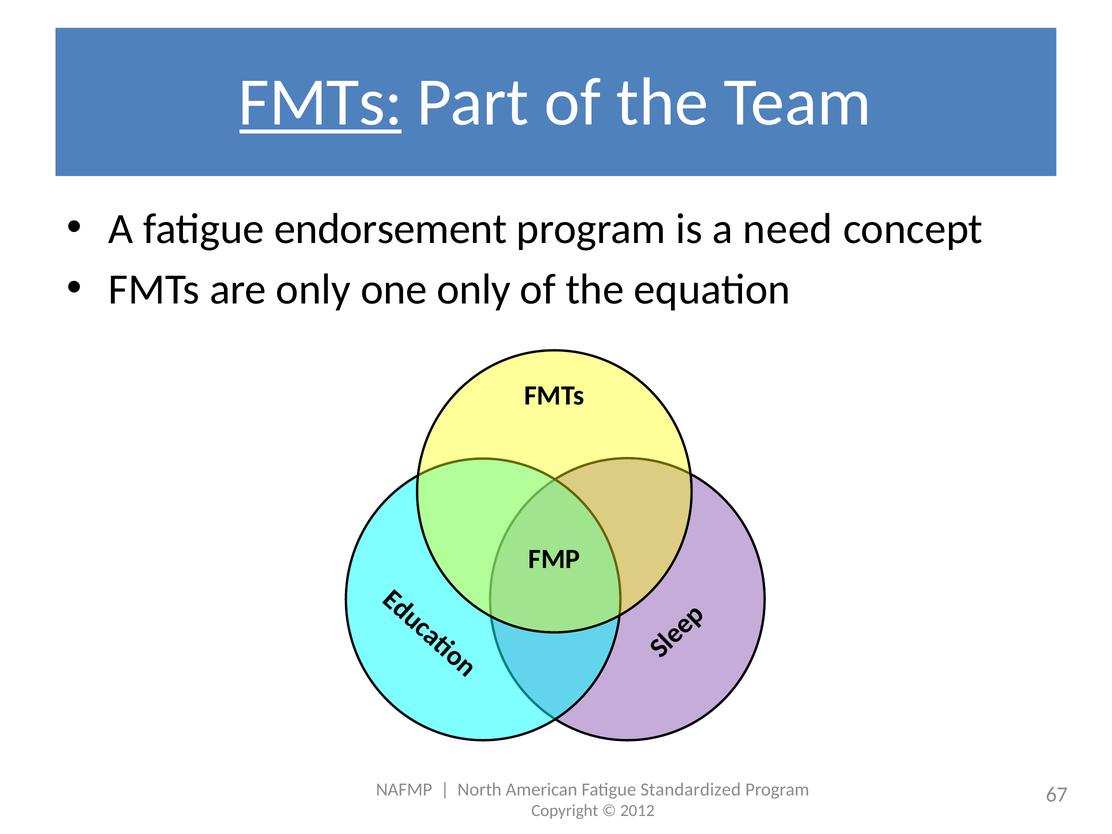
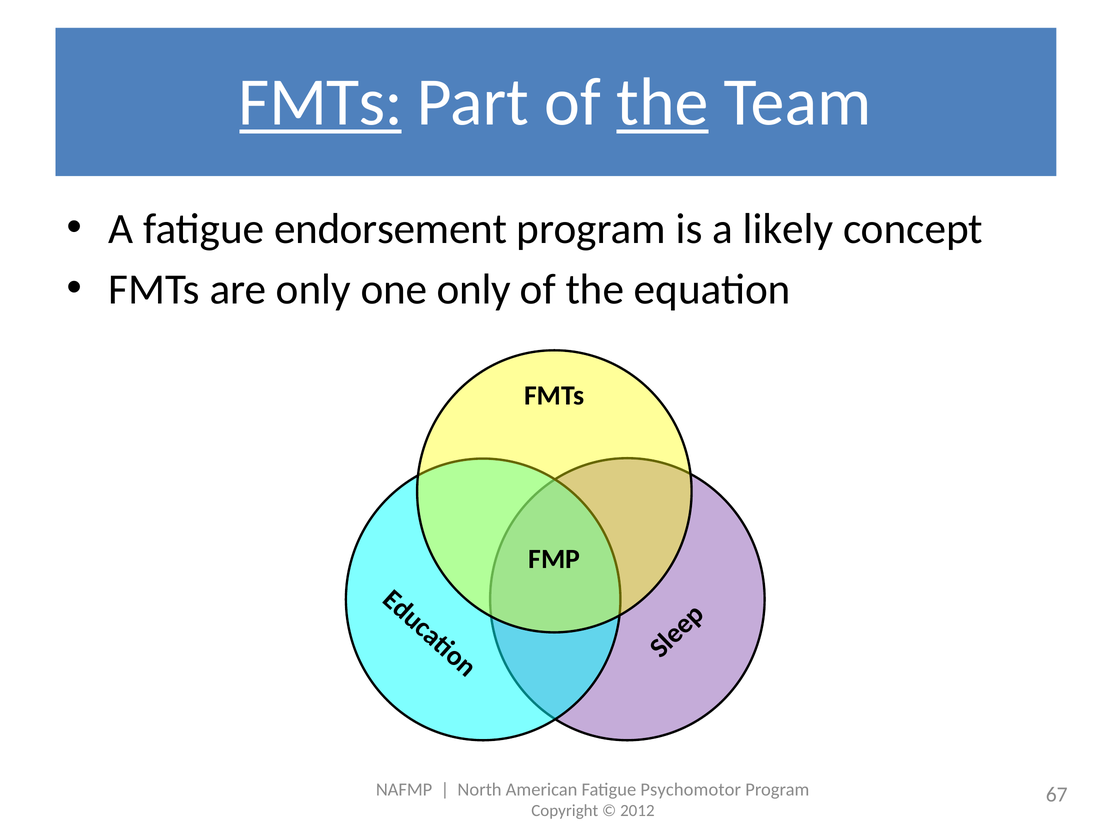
the at (663, 102) underline: none -> present
need: need -> likely
Standardized: Standardized -> Psychomotor
